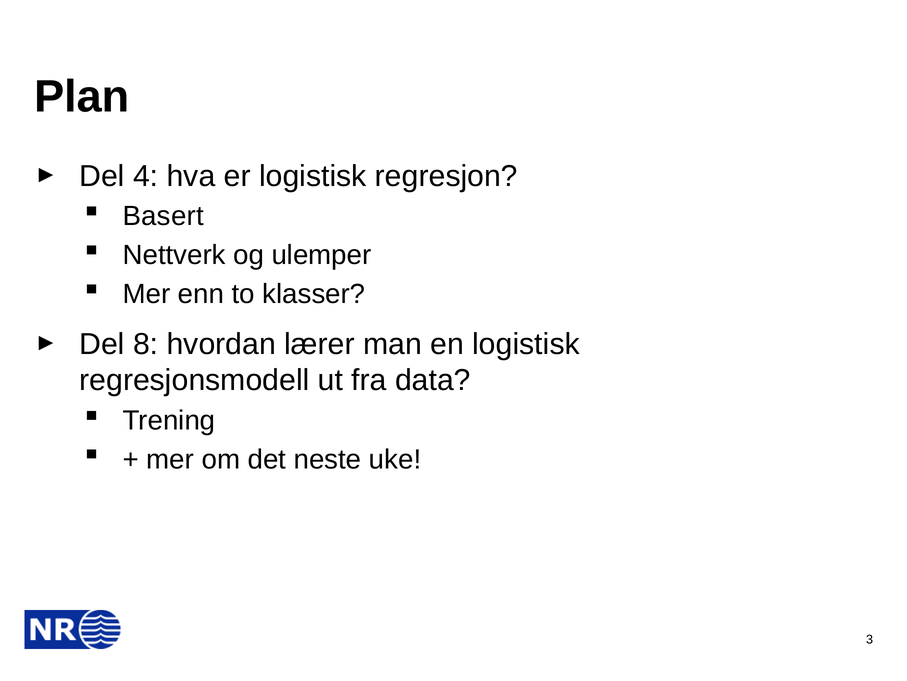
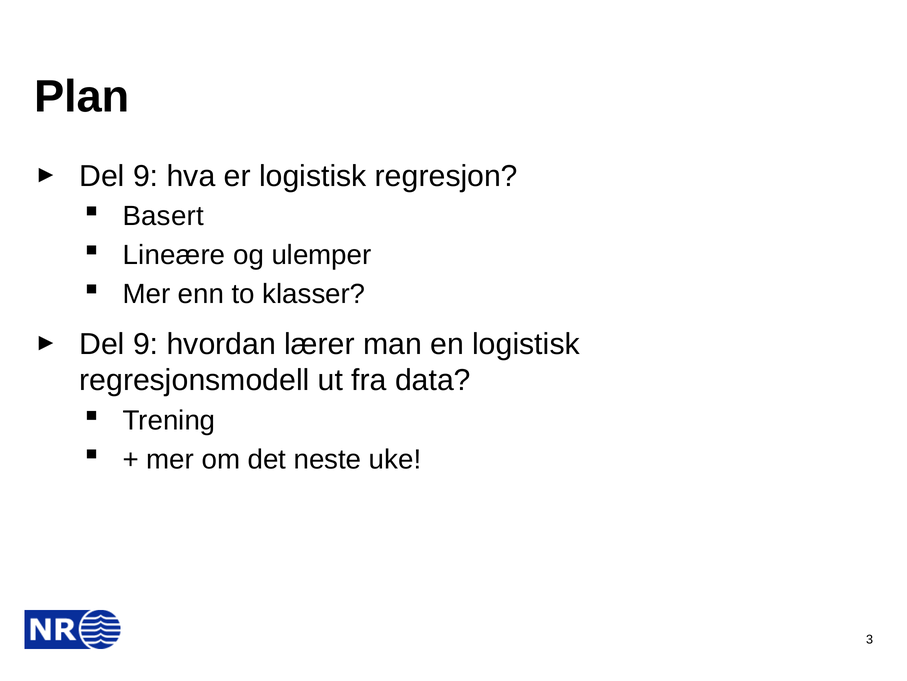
4 at (146, 176): 4 -> 9
Nettverk: Nettverk -> Lineære
8 at (146, 344): 8 -> 9
